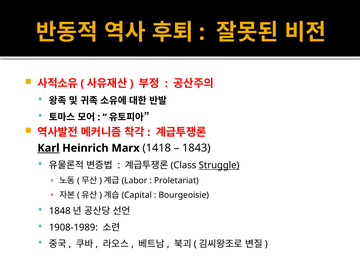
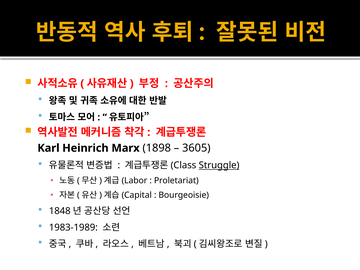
Karl underline: present -> none
1418: 1418 -> 1898
1843: 1843 -> 3605
1908-1989: 1908-1989 -> 1983-1989
